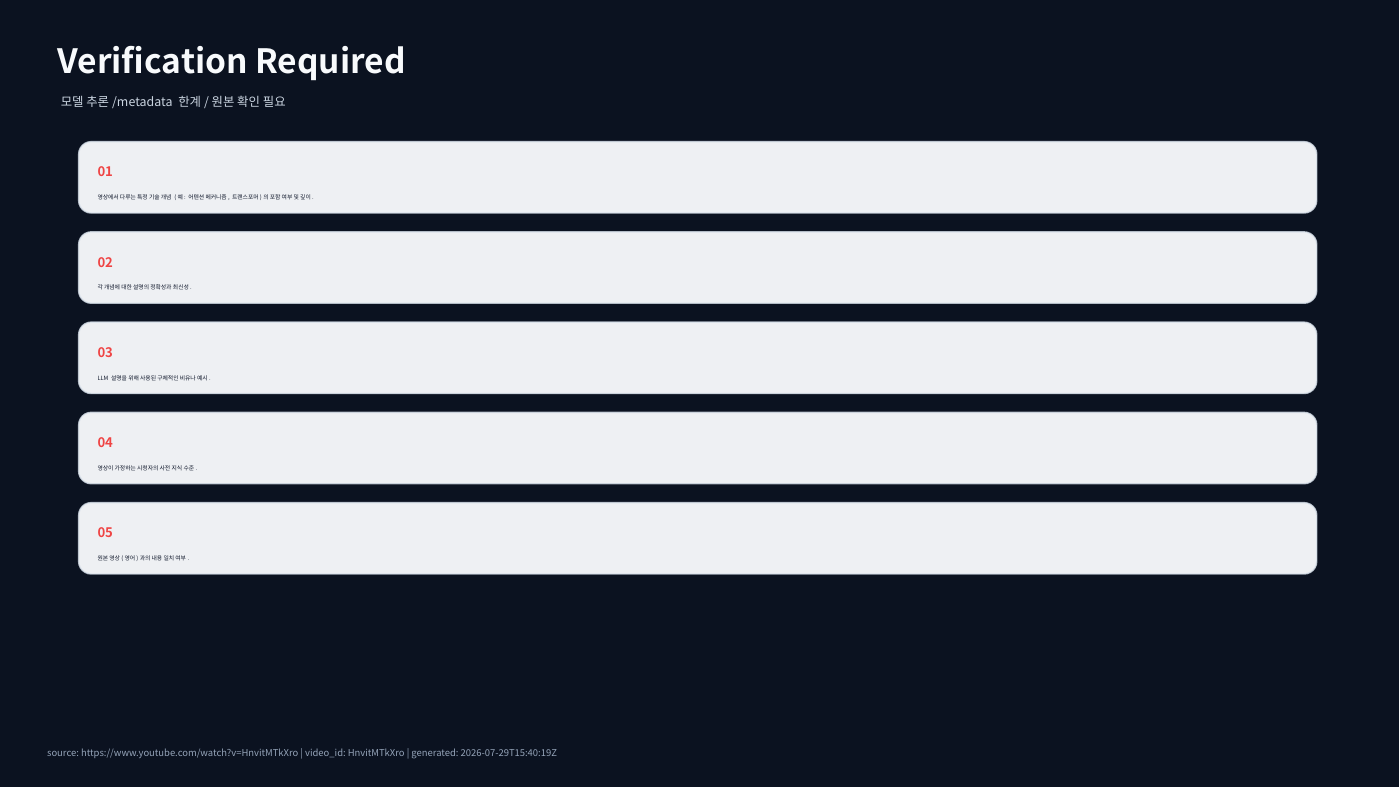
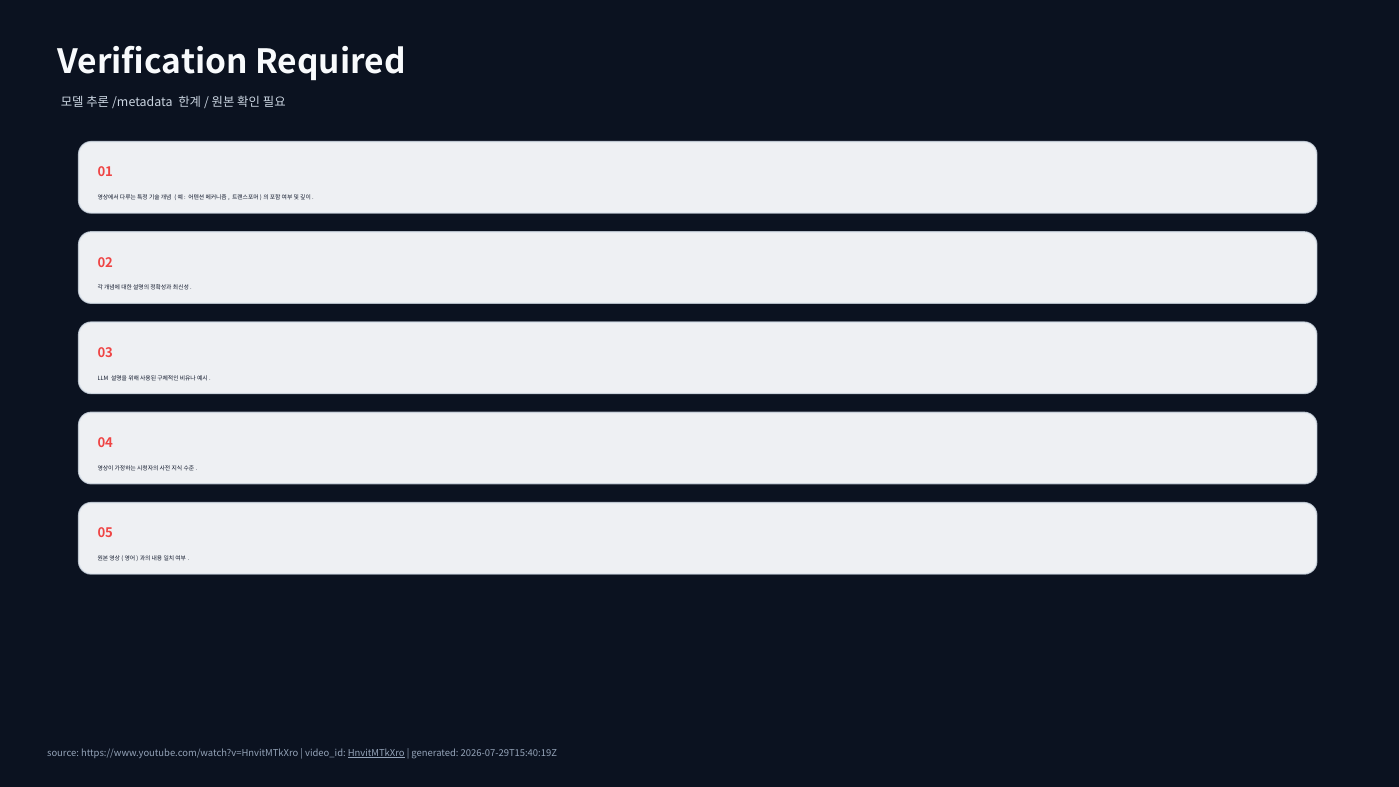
HnvitMTkXro underline: none -> present
